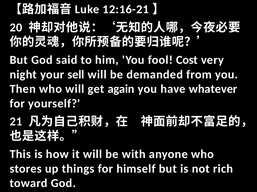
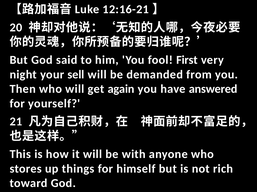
Cost: Cost -> First
whatever: whatever -> answered
